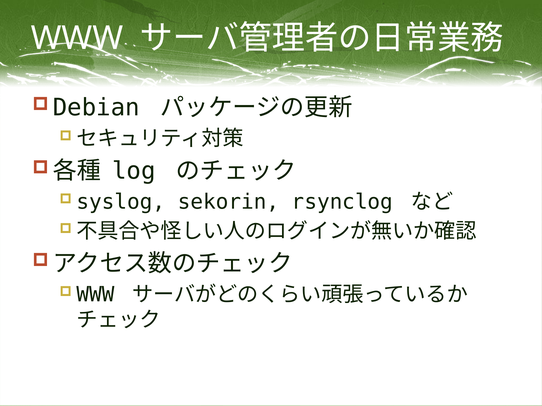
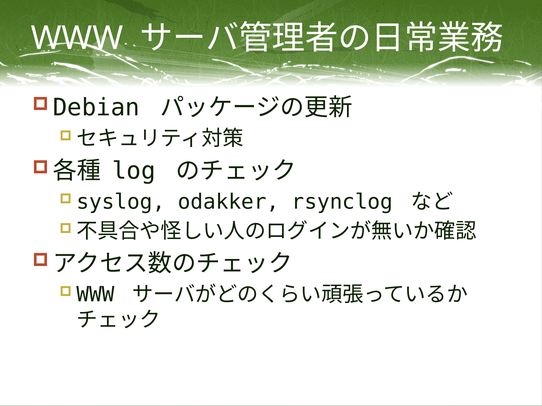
sekorin: sekorin -> odakker
